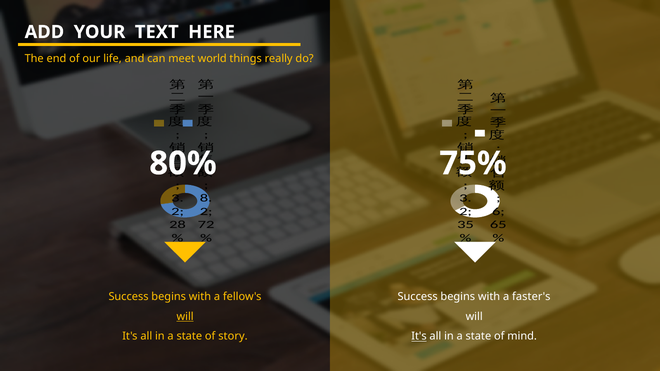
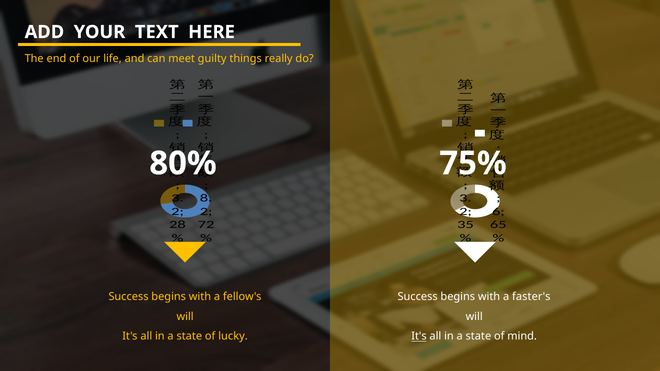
world: world -> guilty
will at (185, 317) underline: present -> none
story: story -> lucky
